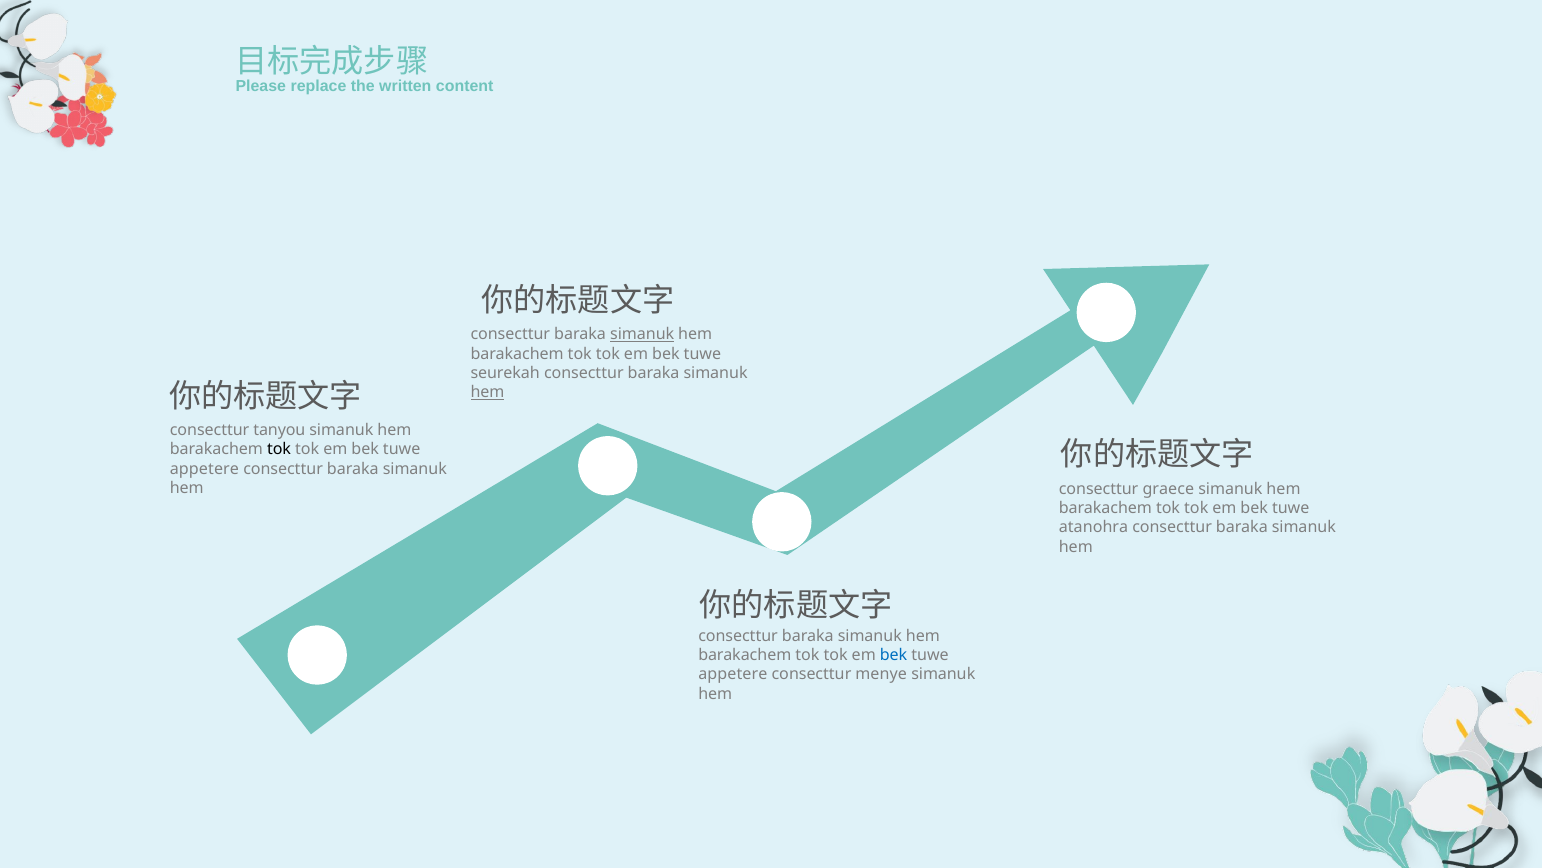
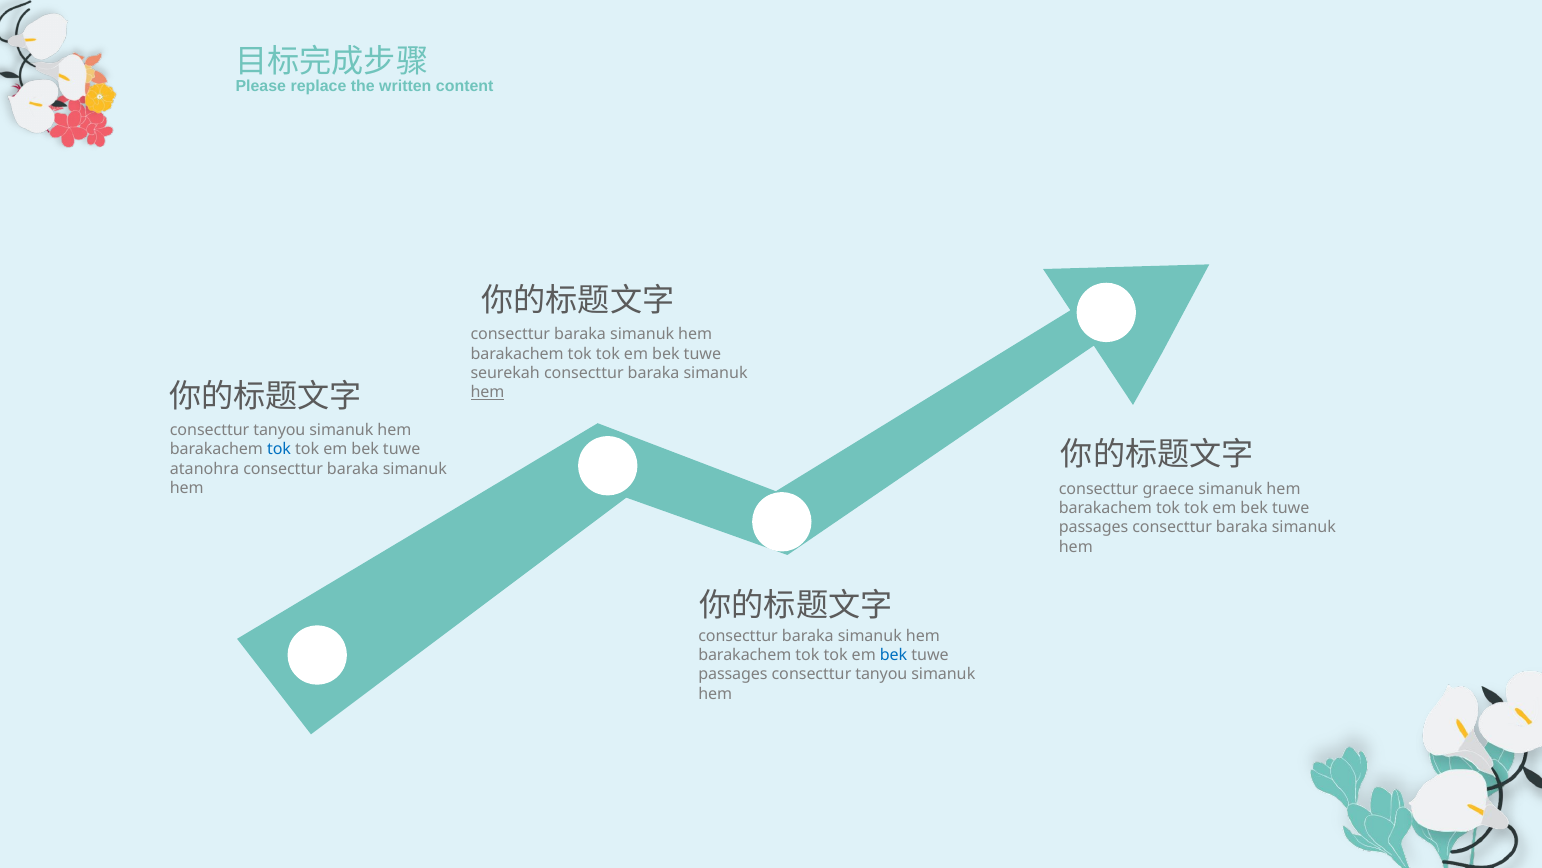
simanuk at (642, 334) underline: present -> none
tok at (279, 449) colour: black -> blue
appetere at (204, 469): appetere -> atanohra
atanohra at (1094, 527): atanohra -> passages
appetere at (733, 674): appetere -> passages
menye at (881, 674): menye -> tanyou
